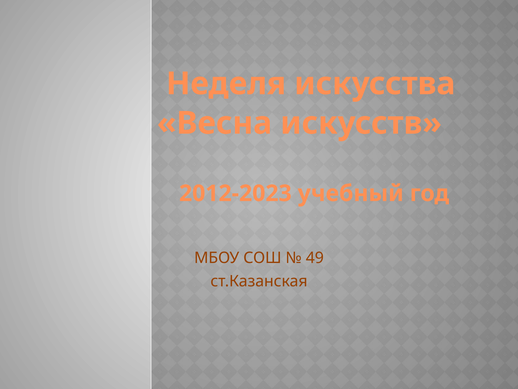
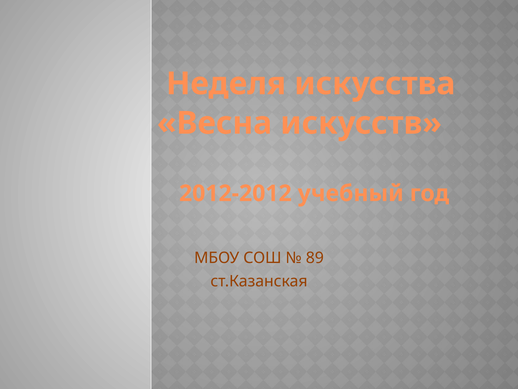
2012-2023: 2012-2023 -> 2012-2012
49: 49 -> 89
